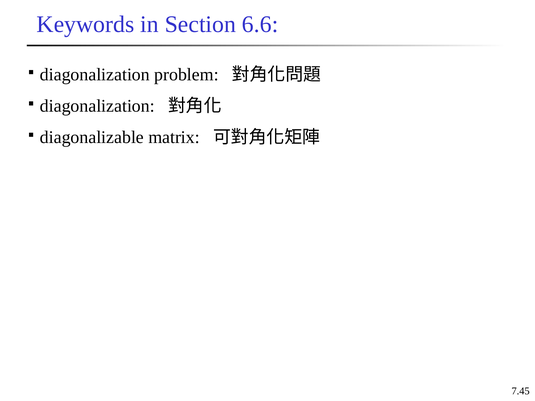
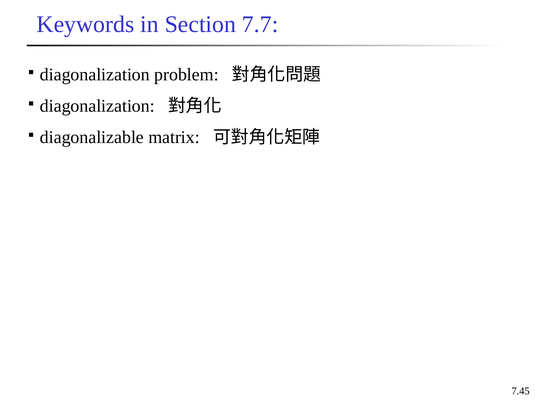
6.6: 6.6 -> 7.7
